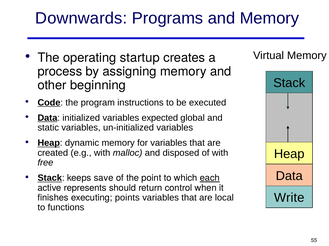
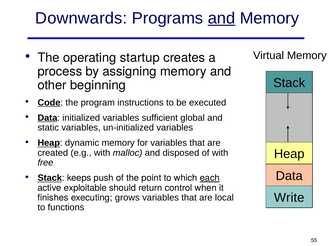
and at (221, 18) underline: none -> present
expected: expected -> sufficient
save: save -> push
represents: represents -> exploitable
points: points -> grows
